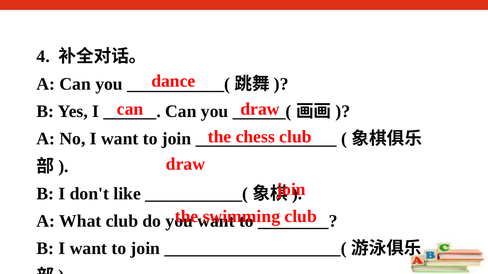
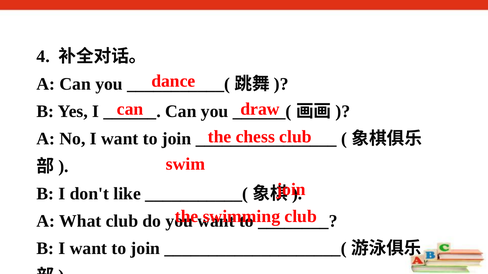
draw at (186, 164): draw -> swim
